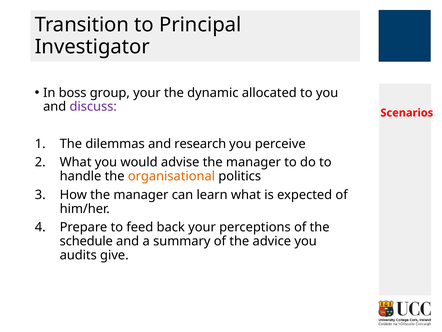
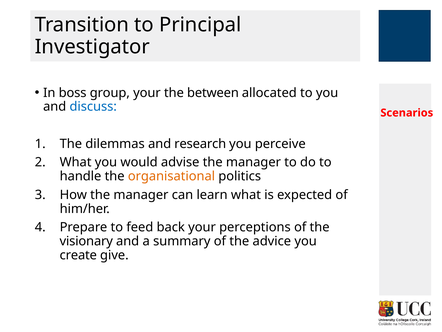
dynamic: dynamic -> between
discuss colour: purple -> blue
schedule: schedule -> visionary
audits: audits -> create
